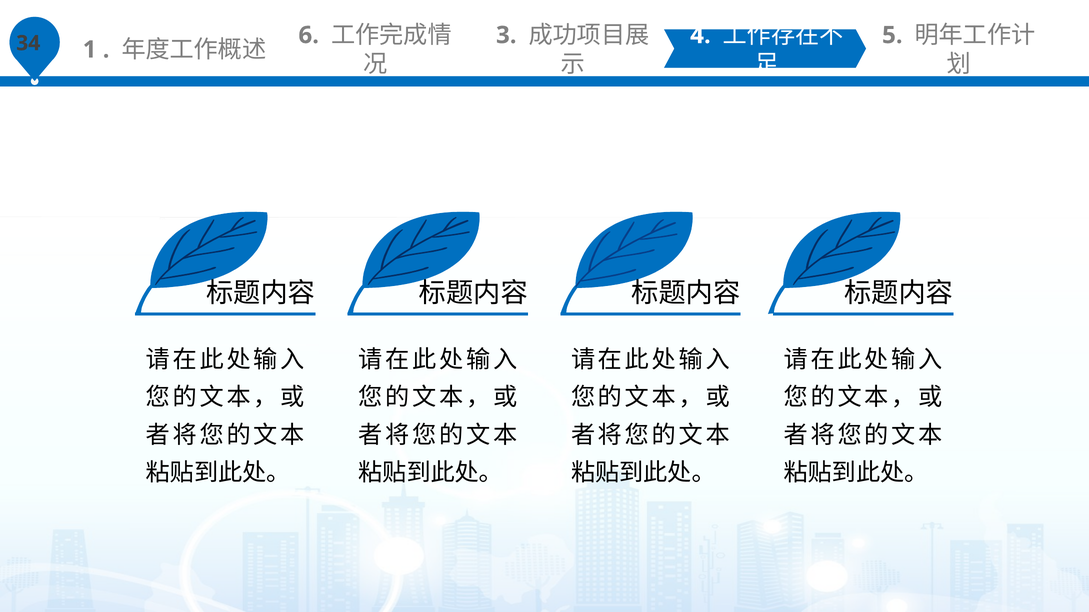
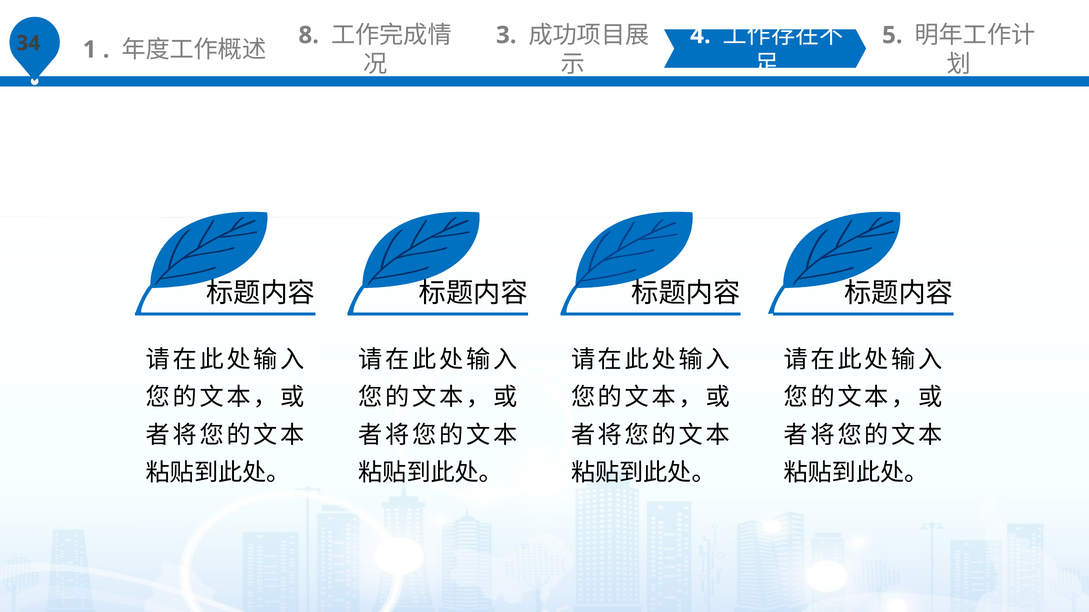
6: 6 -> 8
